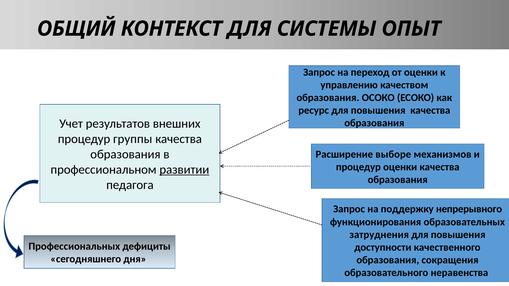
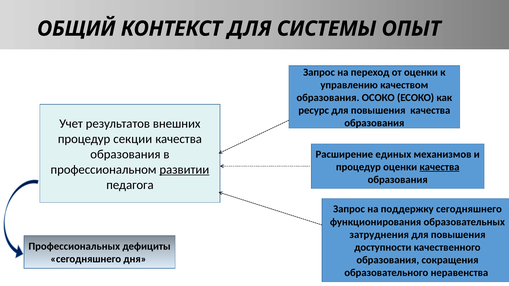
группы: группы -> секции
выборе: выборе -> единых
качества at (439, 167) underline: none -> present
поддержку непрерывного: непрерывного -> сегодняшнего
